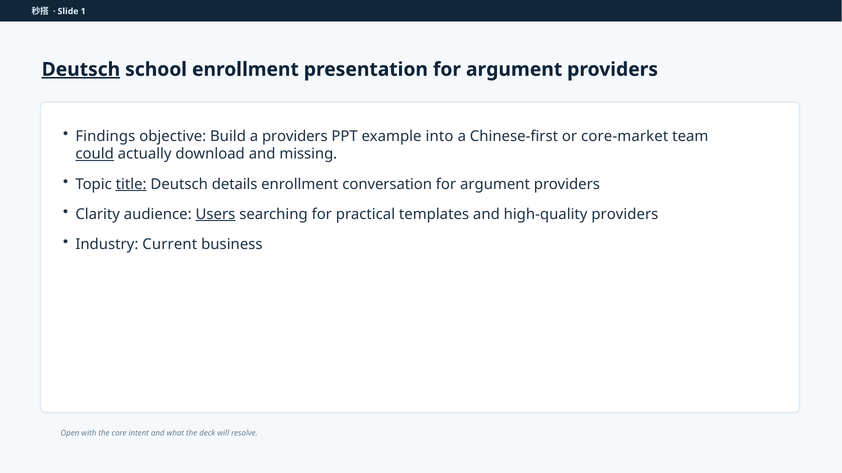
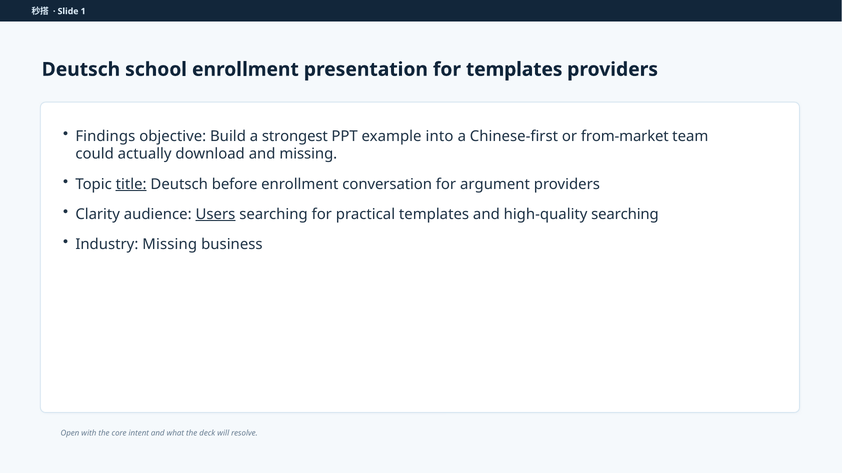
Deutsch at (81, 70) underline: present -> none
presentation for argument: argument -> templates
a providers: providers -> strongest
core-market: core-market -> from-market
could underline: present -> none
details: details -> before
high-quality providers: providers -> searching
Industry Current: Current -> Missing
